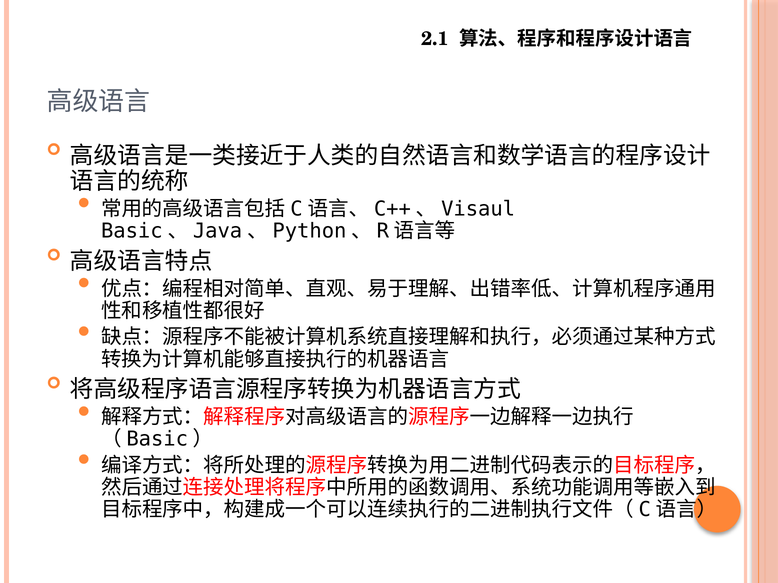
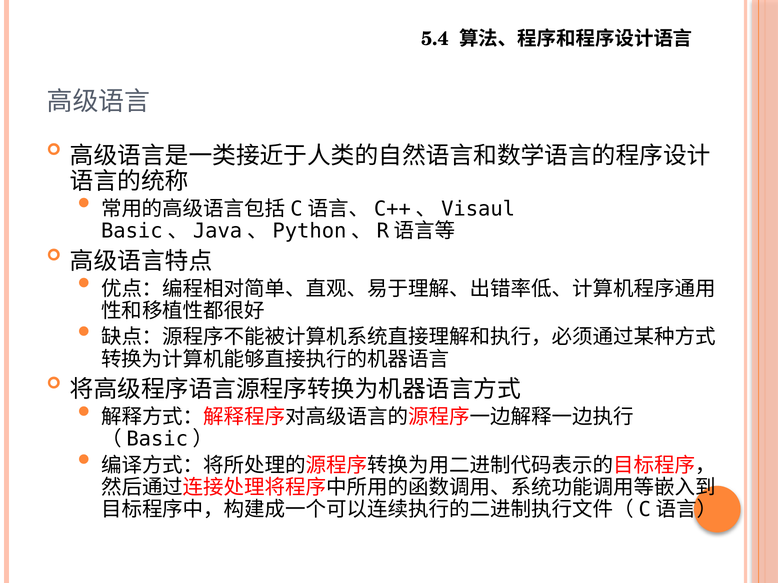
2.1: 2.1 -> 5.4
